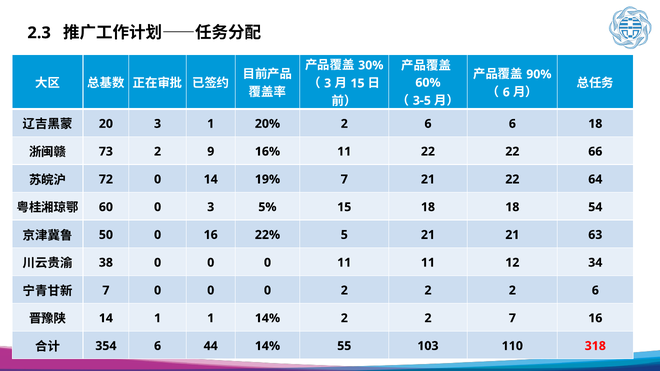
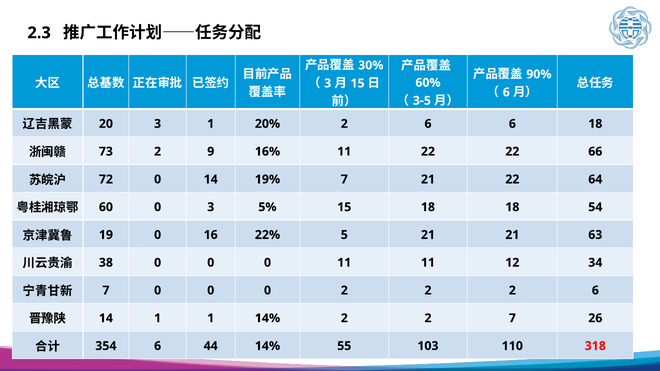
50: 50 -> 19
7 16: 16 -> 26
